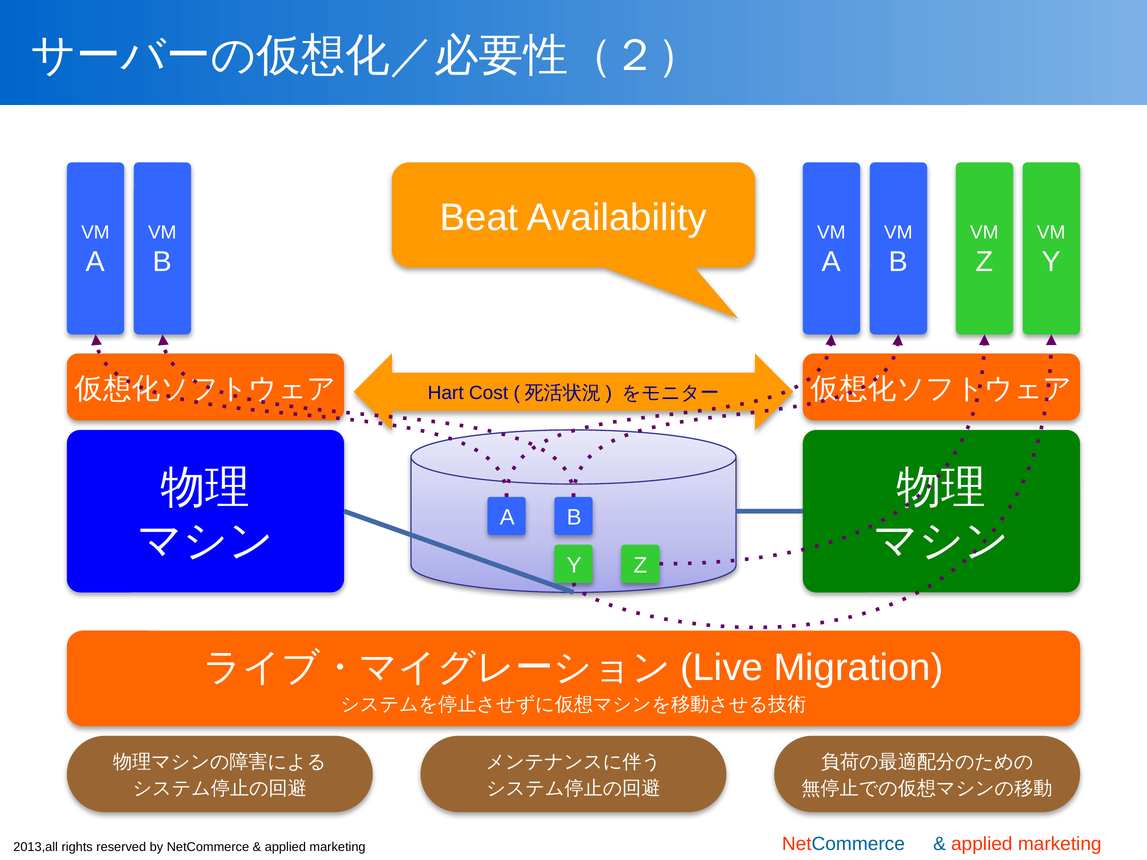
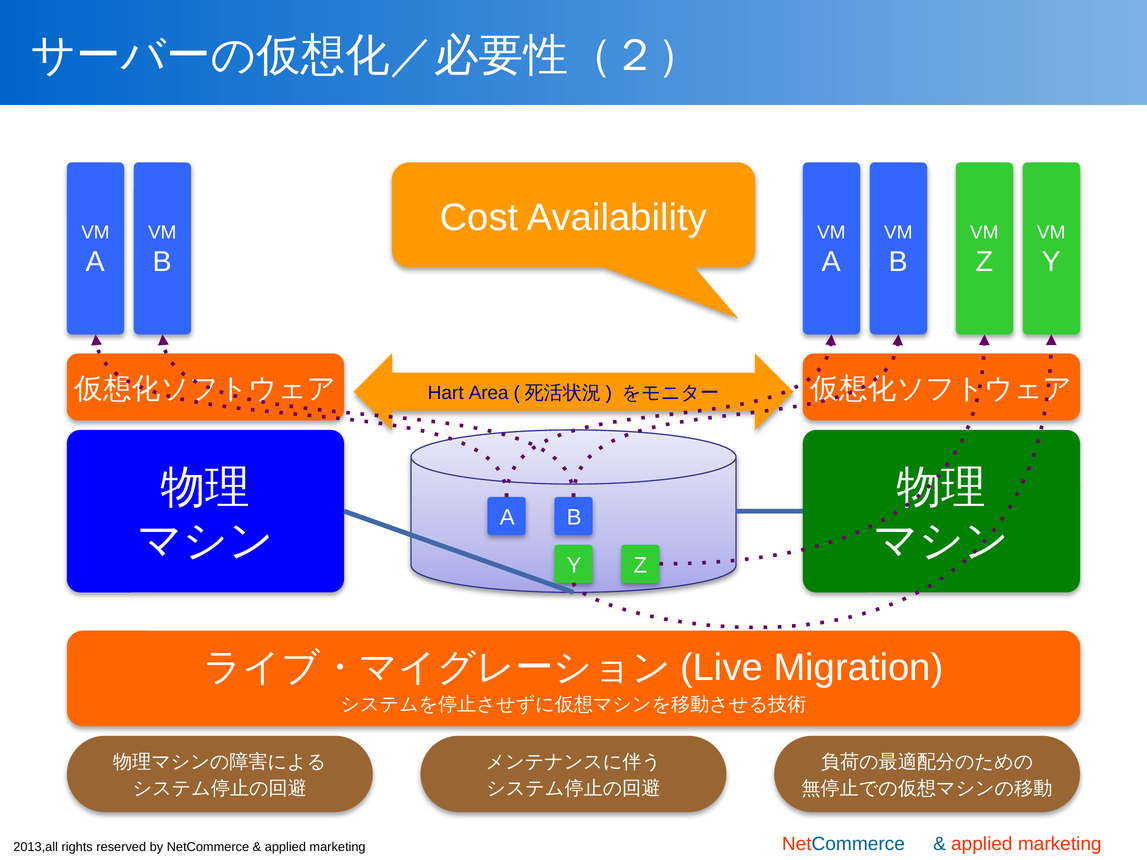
Beat: Beat -> Cost
Cost: Cost -> Area
